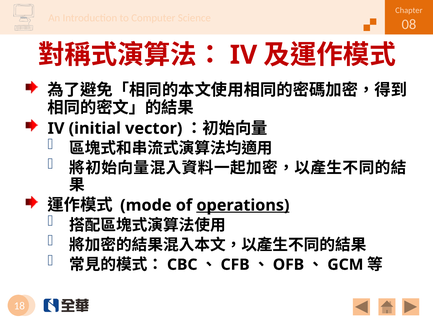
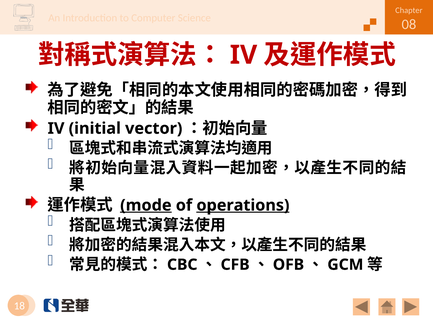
mode underline: none -> present
